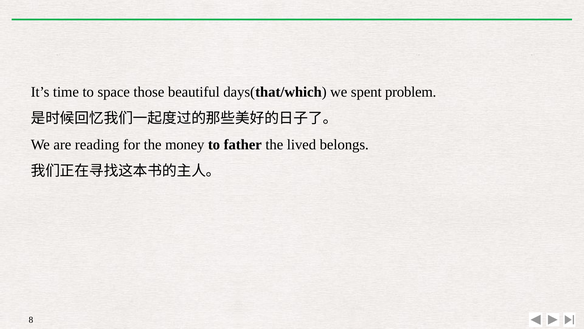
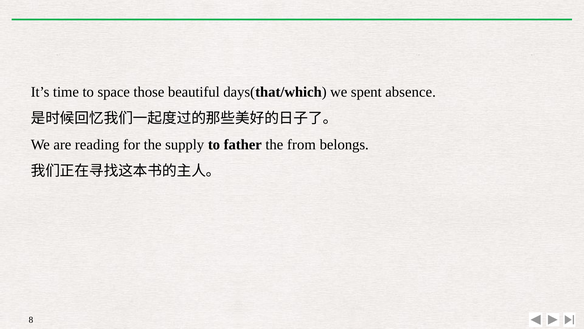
problem: problem -> absence
money: money -> supply
lived: lived -> from
